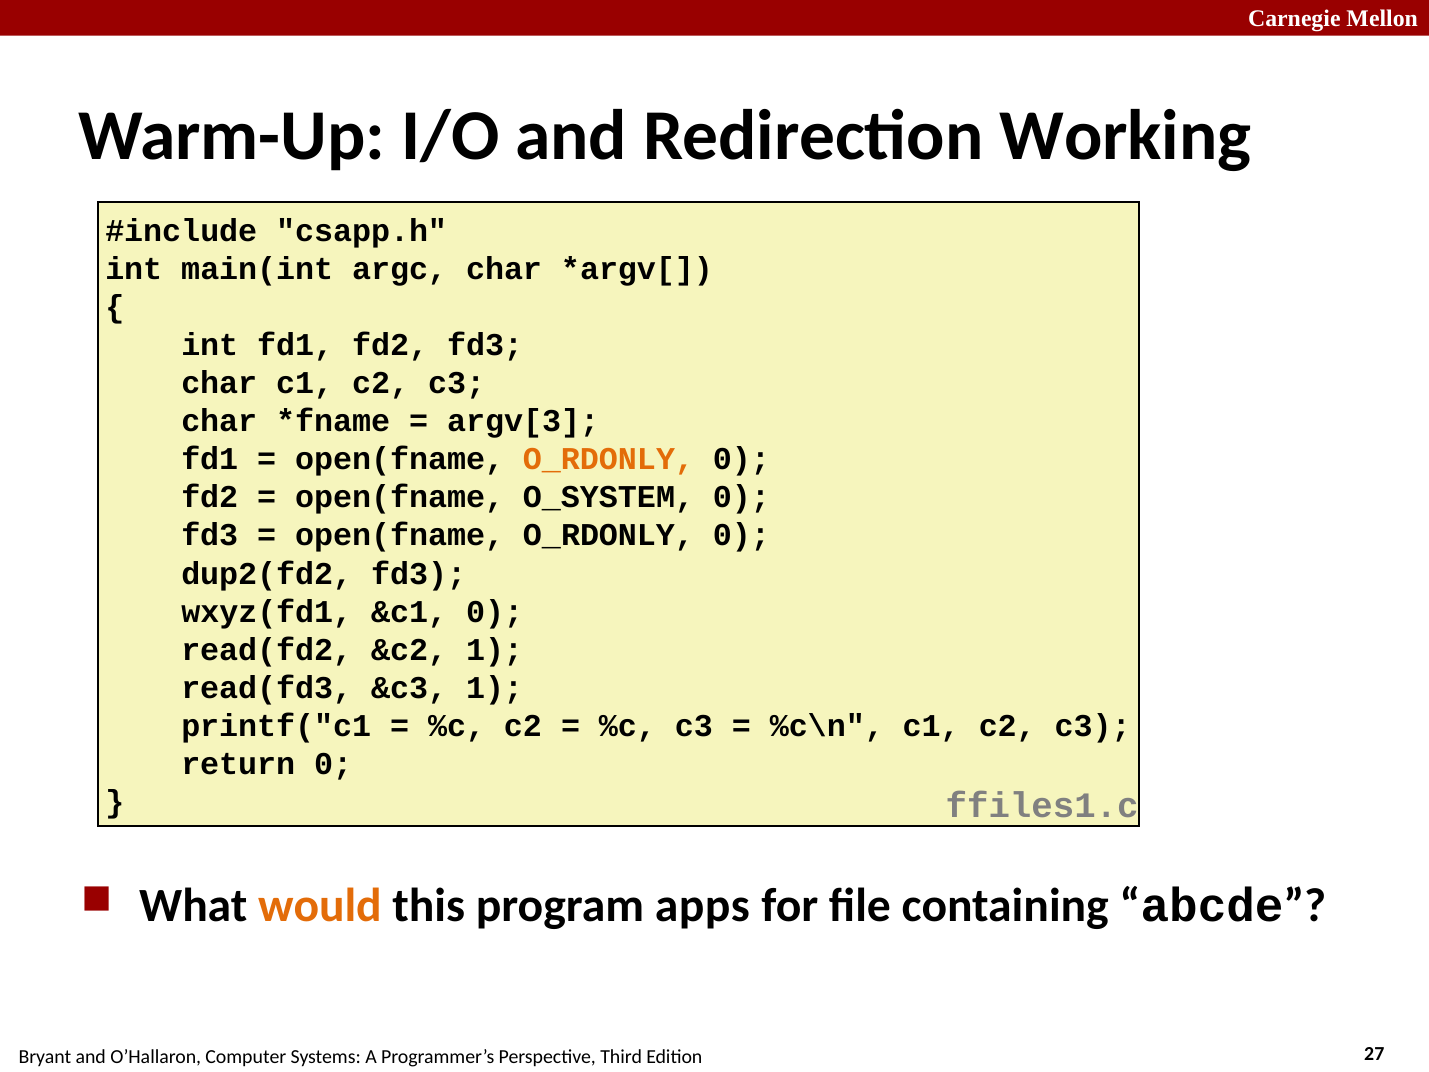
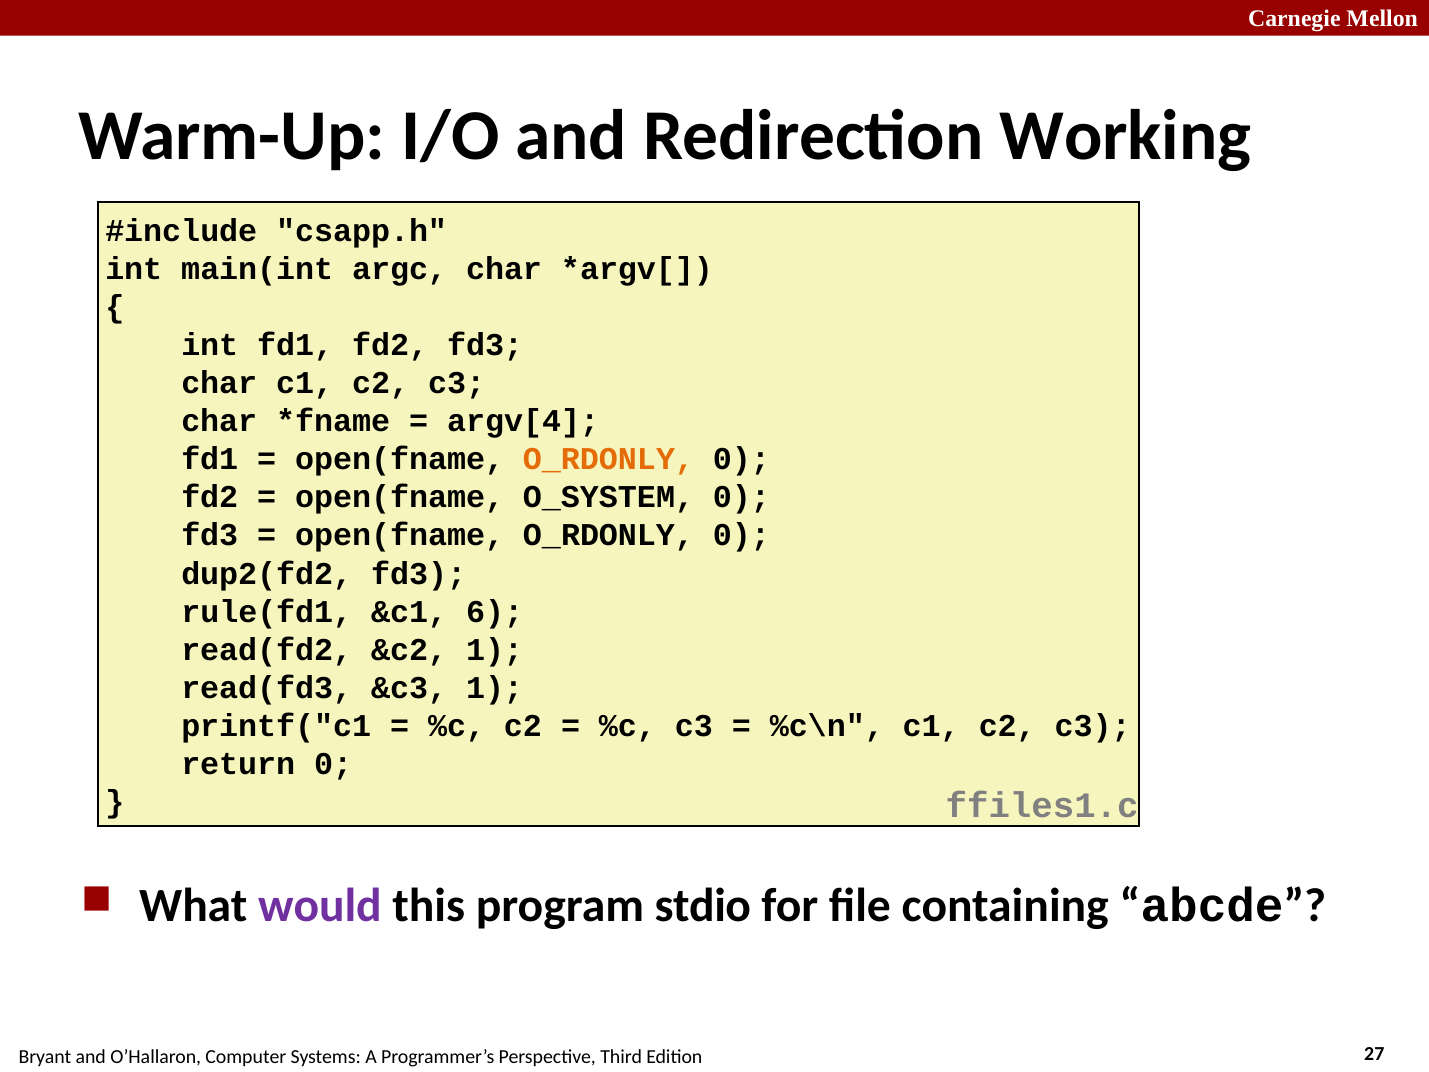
argv[3: argv[3 -> argv[4
wxyz(fd1: wxyz(fd1 -> rule(fd1
&c1 0: 0 -> 6
would colour: orange -> purple
apps: apps -> stdio
